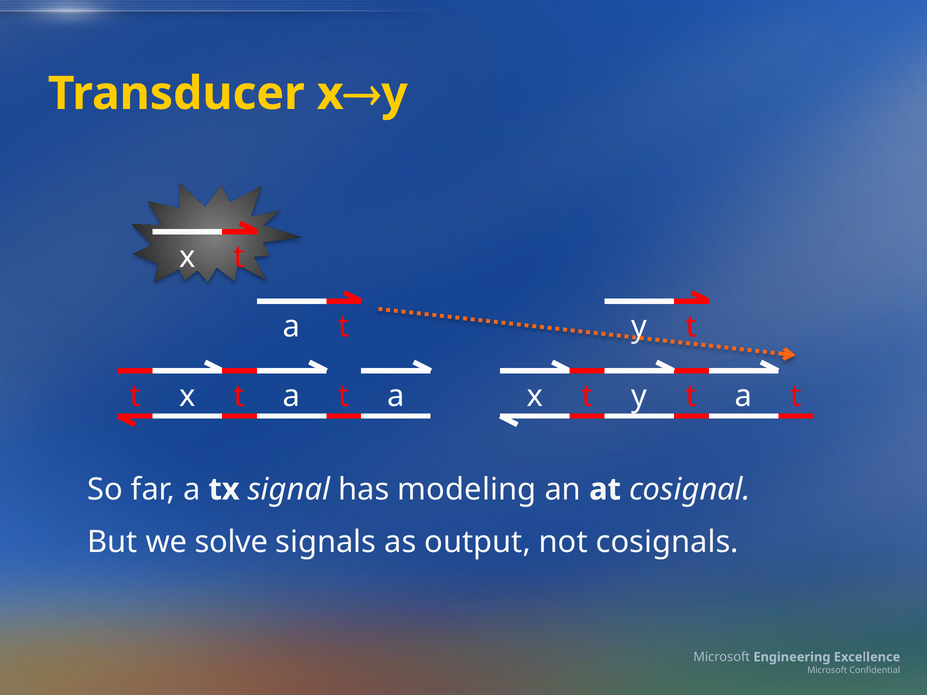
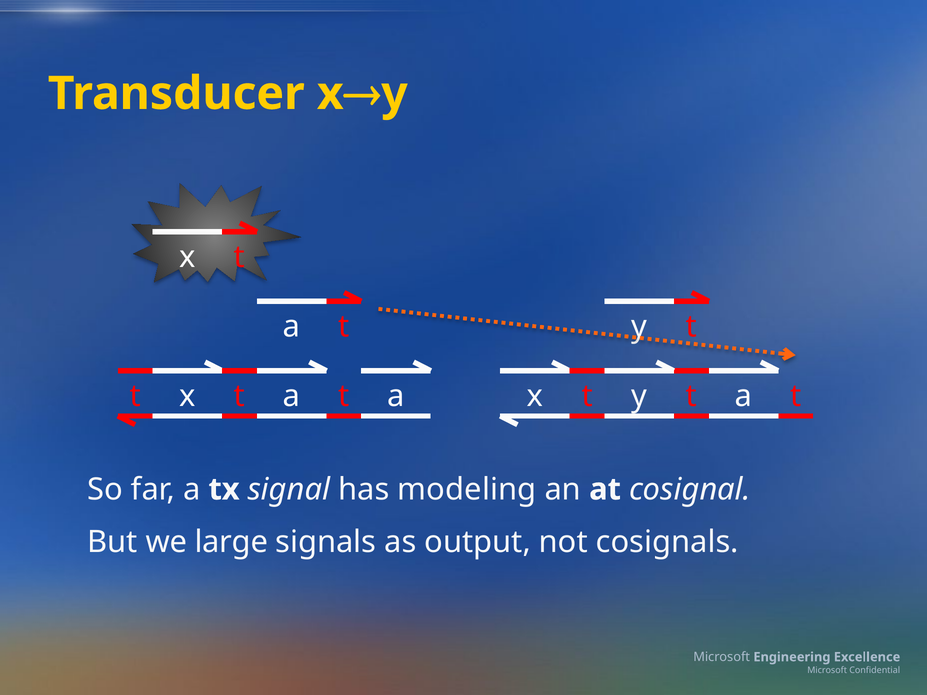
solve: solve -> large
